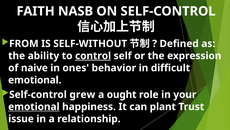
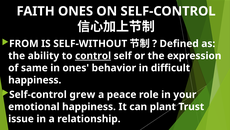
FAITH NASB: NASB -> ONES
naive: naive -> same
emotional at (35, 80): emotional -> happiness
ought: ought -> peace
emotional at (34, 106) underline: present -> none
